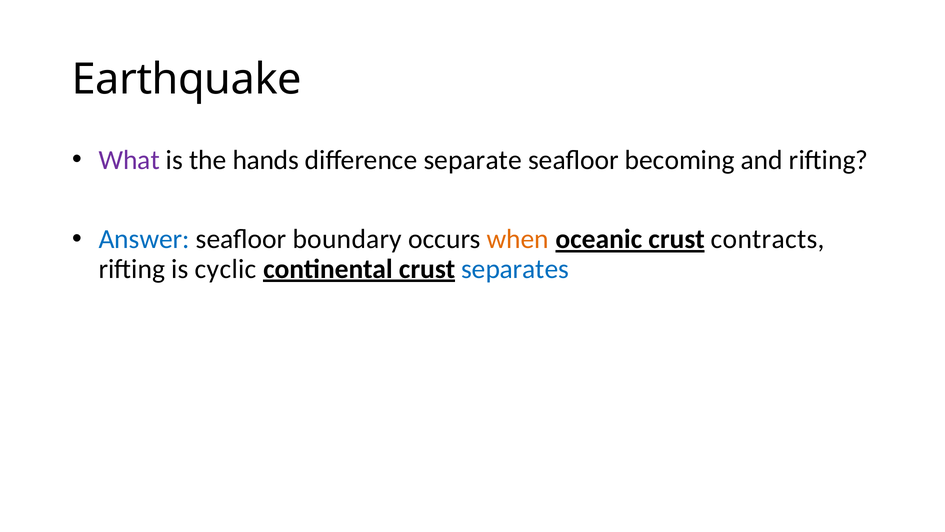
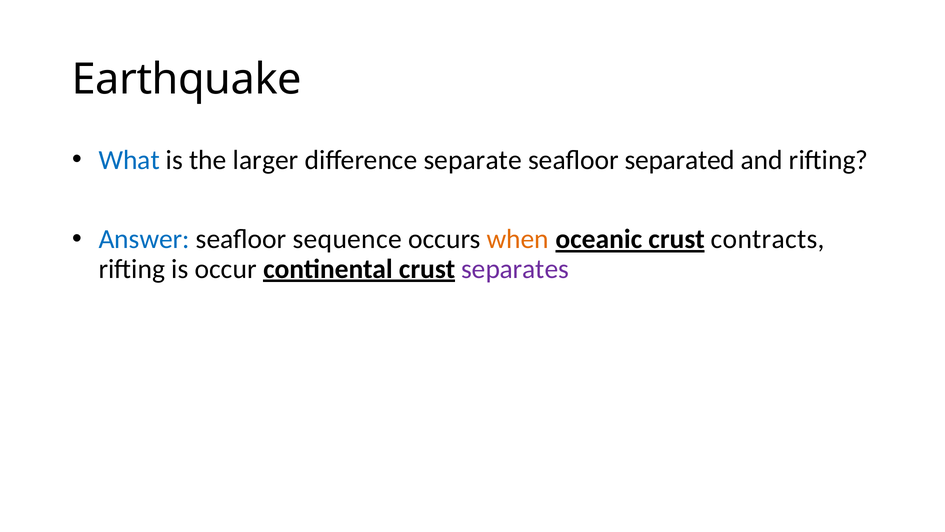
What colour: purple -> blue
hands: hands -> larger
becoming: becoming -> separated
boundary: boundary -> sequence
cyclic: cyclic -> occur
separates colour: blue -> purple
